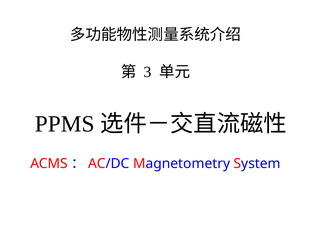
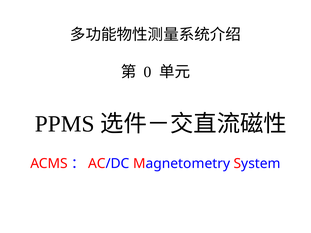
3: 3 -> 0
